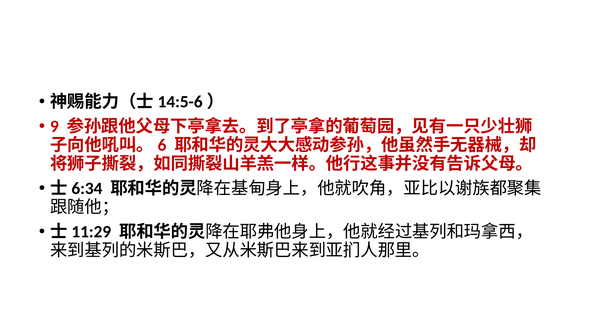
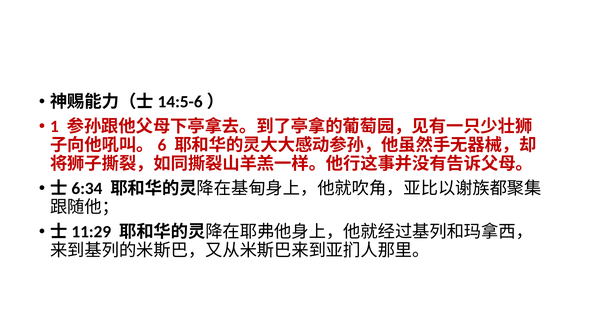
9: 9 -> 1
